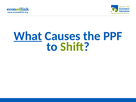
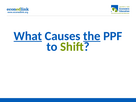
the underline: none -> present
